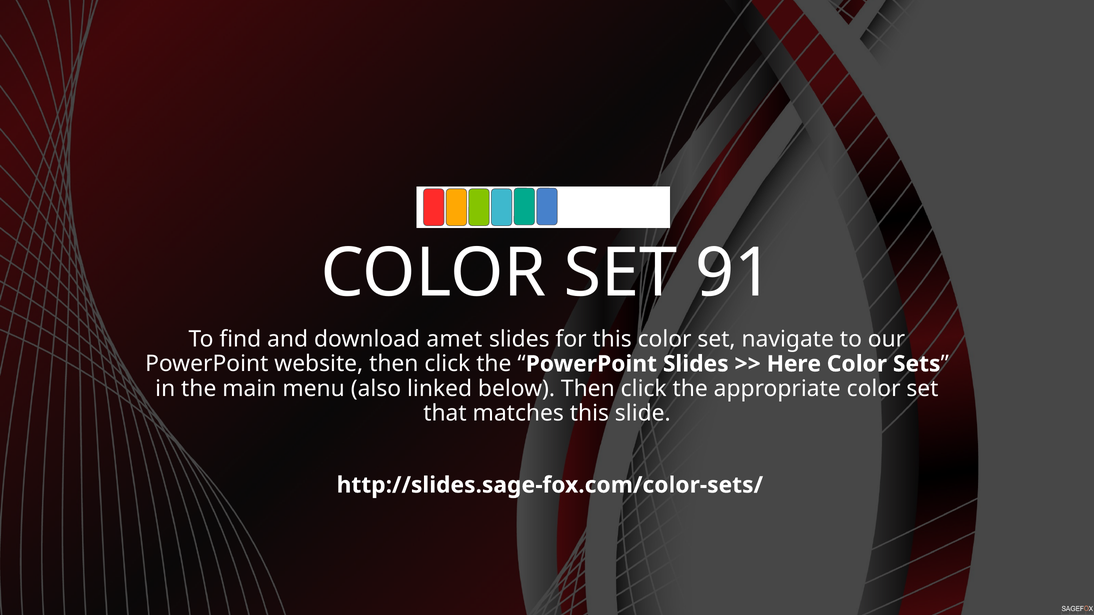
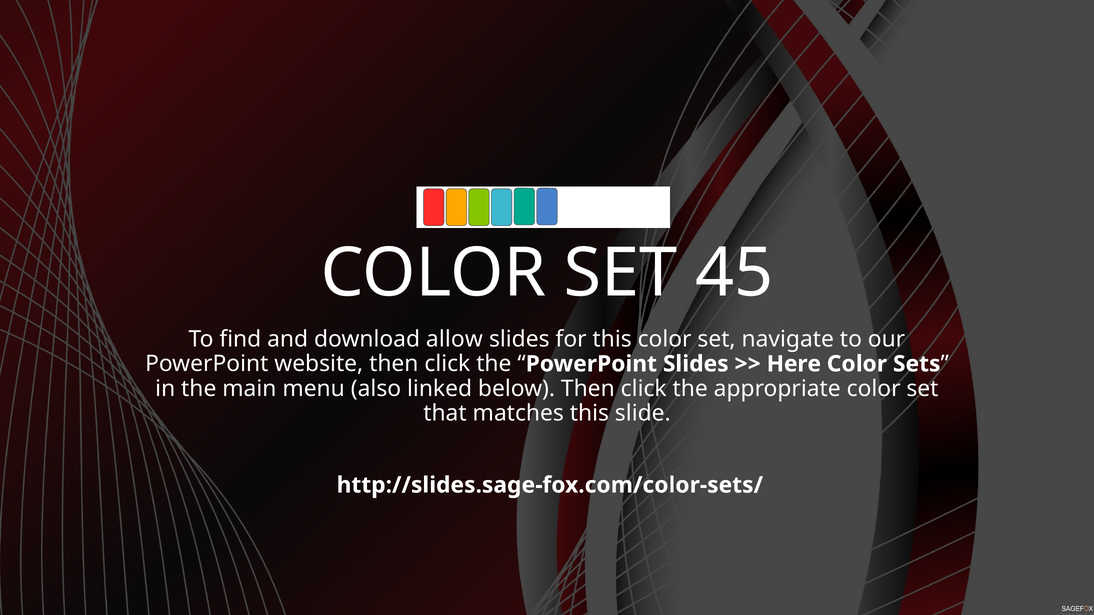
91: 91 -> 45
amet: amet -> allow
